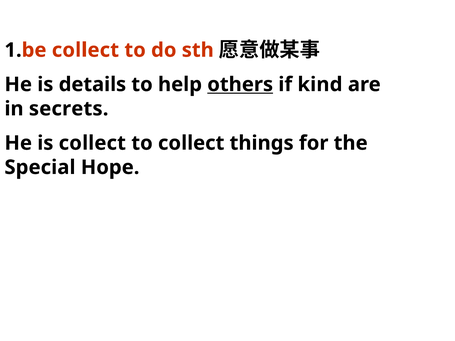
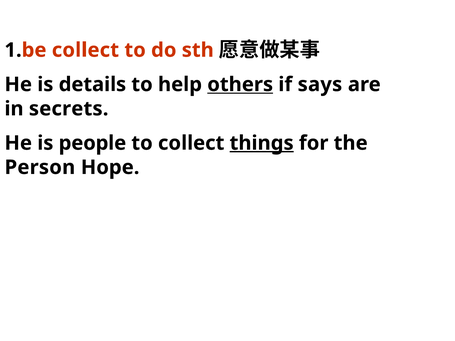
kind: kind -> says
is collect: collect -> people
things underline: none -> present
Special: Special -> Person
